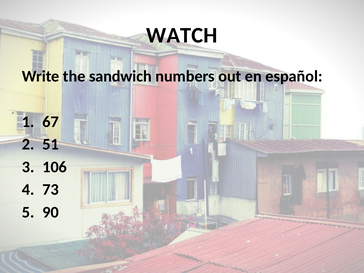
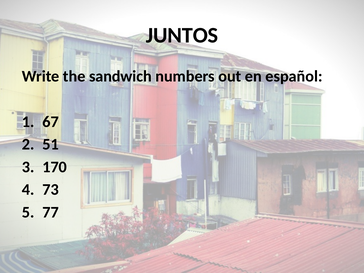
WATCH: WATCH -> JUNTOS
106: 106 -> 170
90: 90 -> 77
